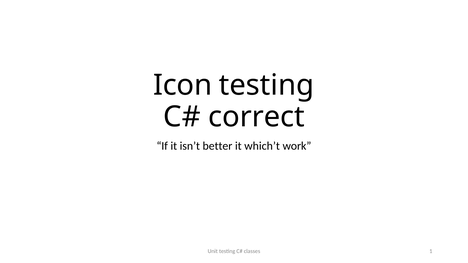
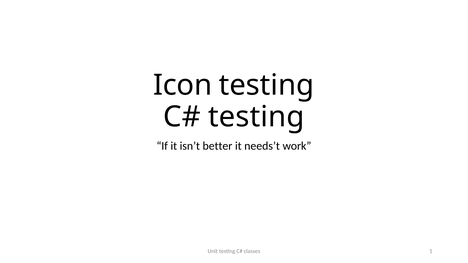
correct at (257, 117): correct -> testing
which’t: which’t -> needs’t
